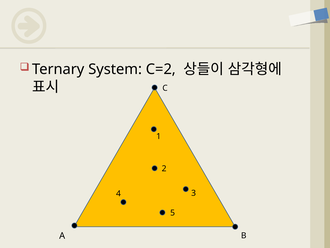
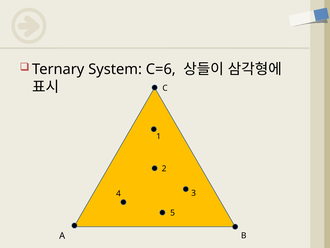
C=2: C=2 -> C=6
